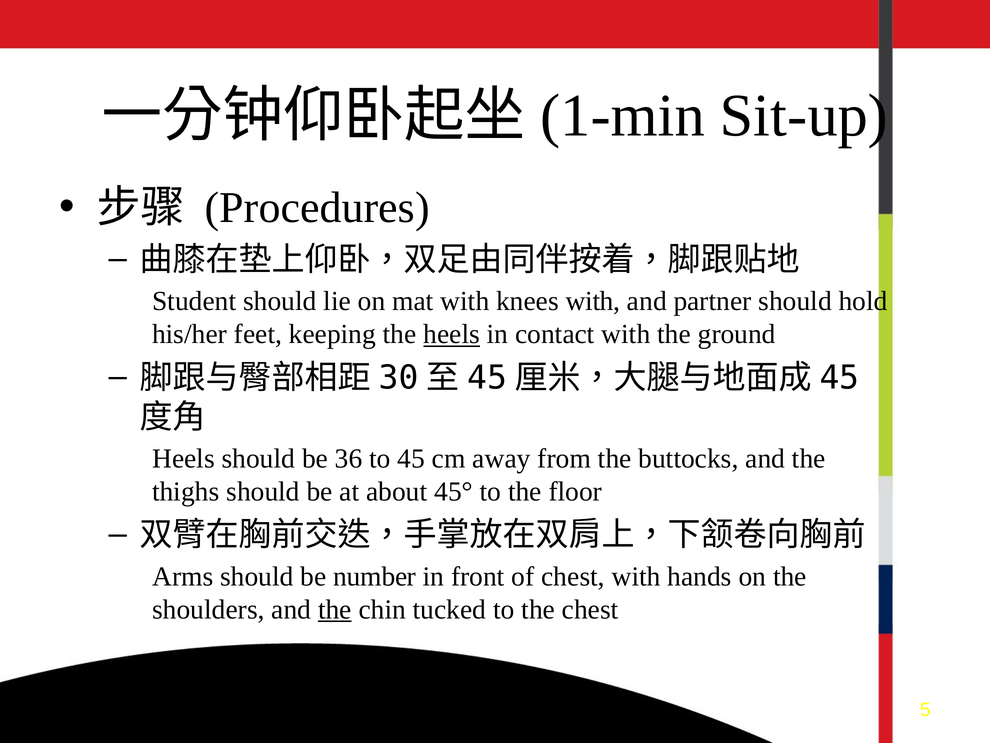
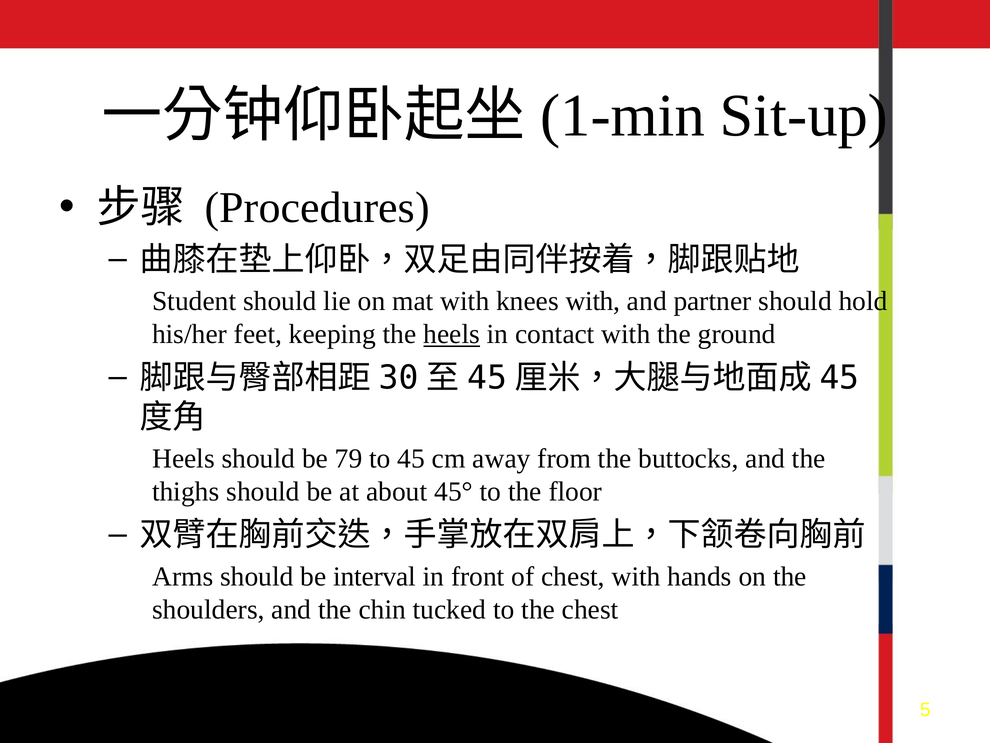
36: 36 -> 79
number: number -> interval
the at (335, 609) underline: present -> none
